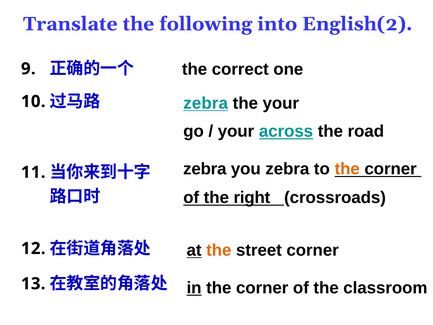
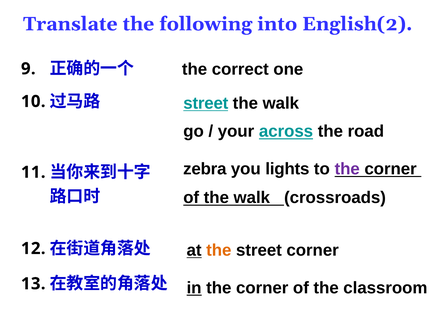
zebra at (206, 103): zebra -> street
your at (281, 103): your -> walk
you zebra: zebra -> lights
the at (347, 169) colour: orange -> purple
of the right: right -> walk
